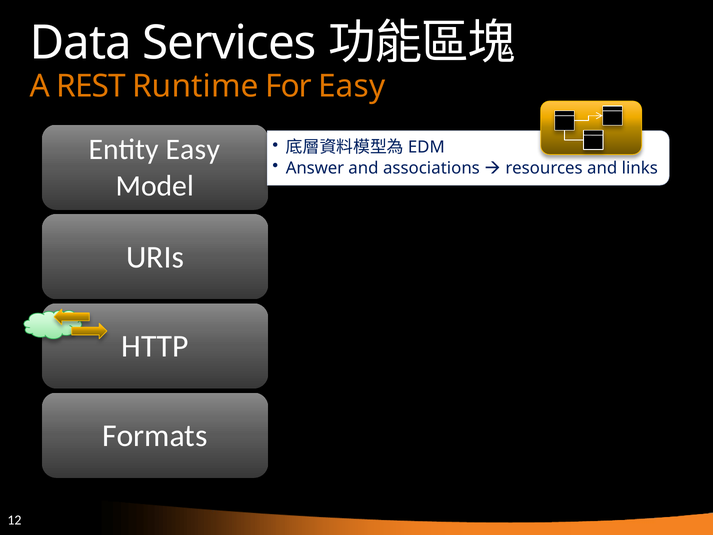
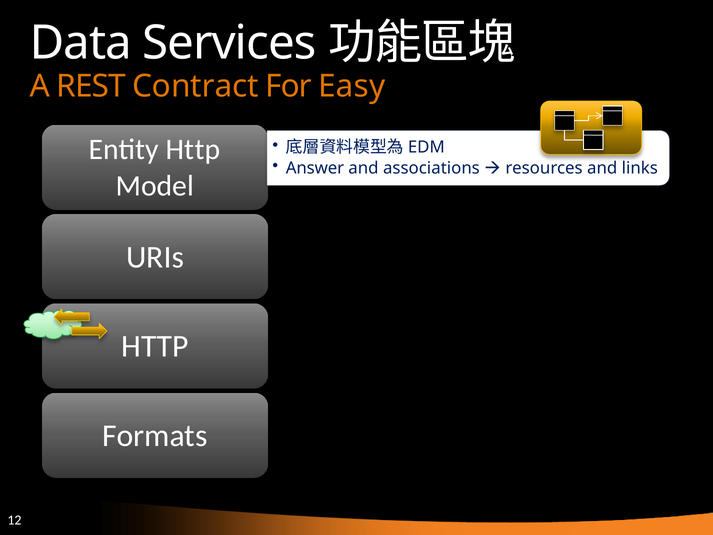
Runtime: Runtime -> Contract
Easy at (193, 150): Easy -> Http
